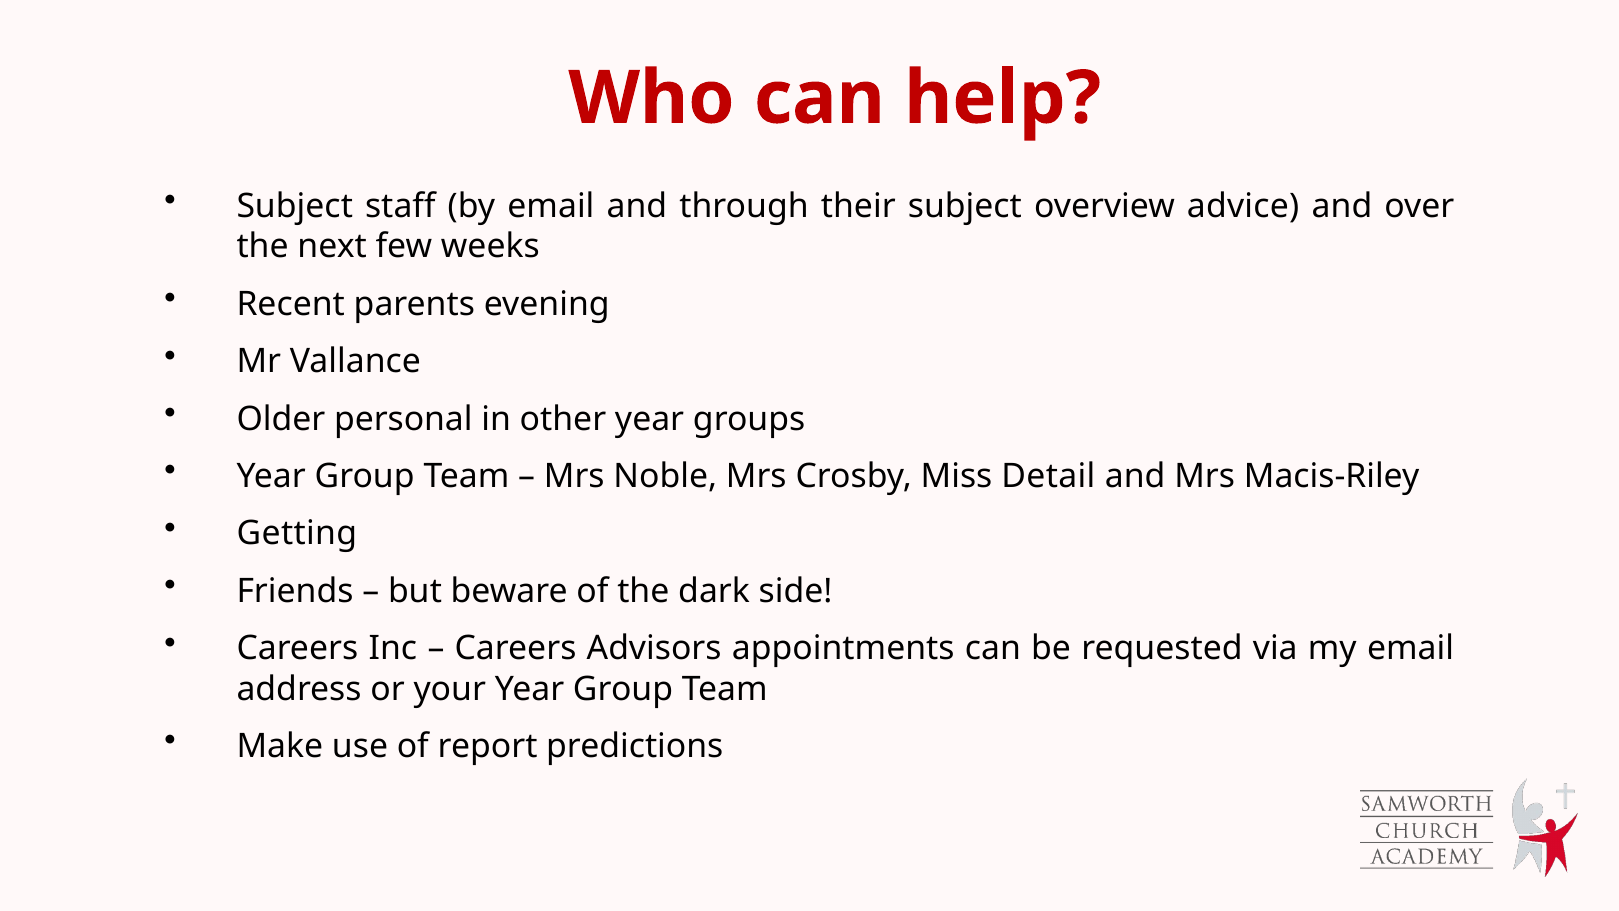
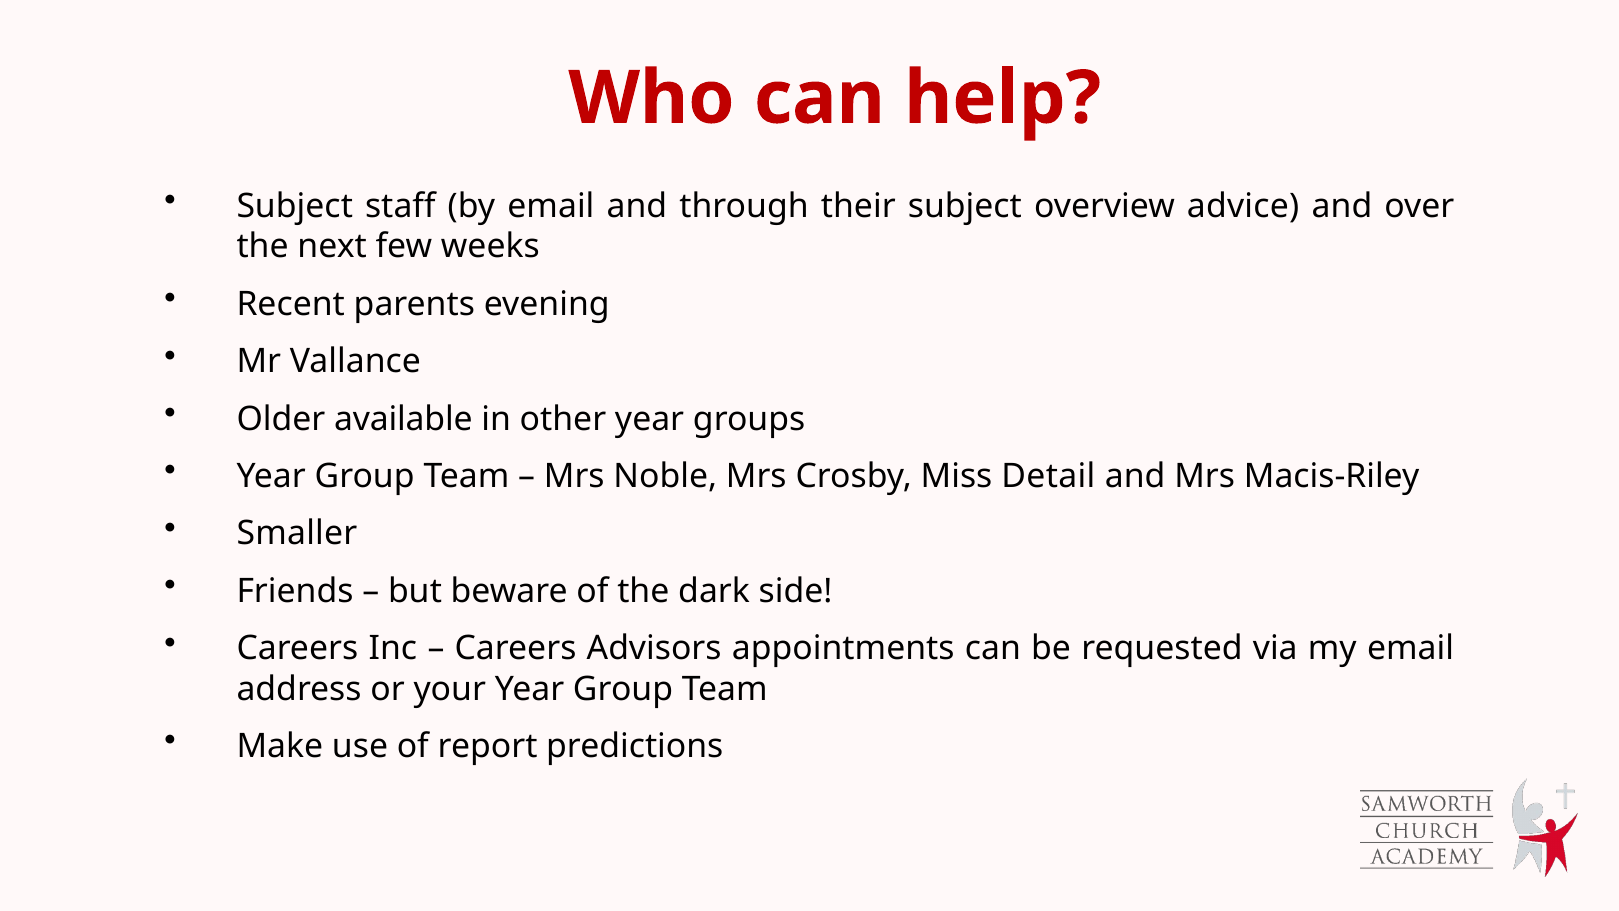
personal: personal -> available
Getting: Getting -> Smaller
